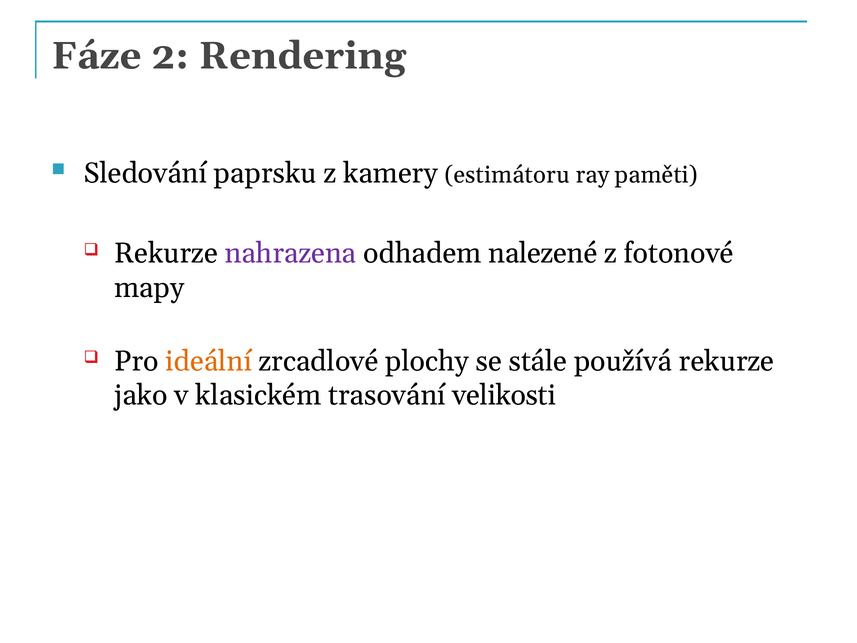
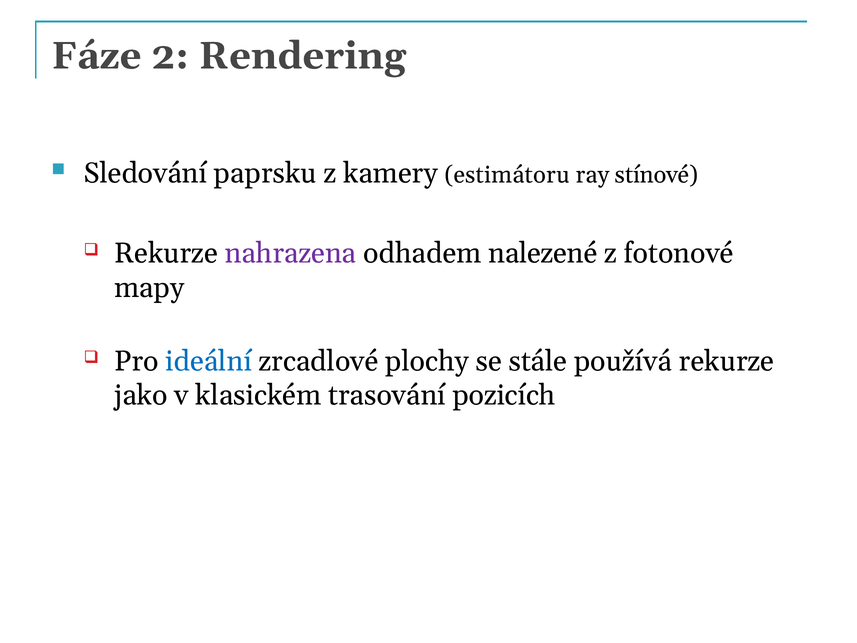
paměti: paměti -> stínové
ideální colour: orange -> blue
velikosti: velikosti -> pozicích
